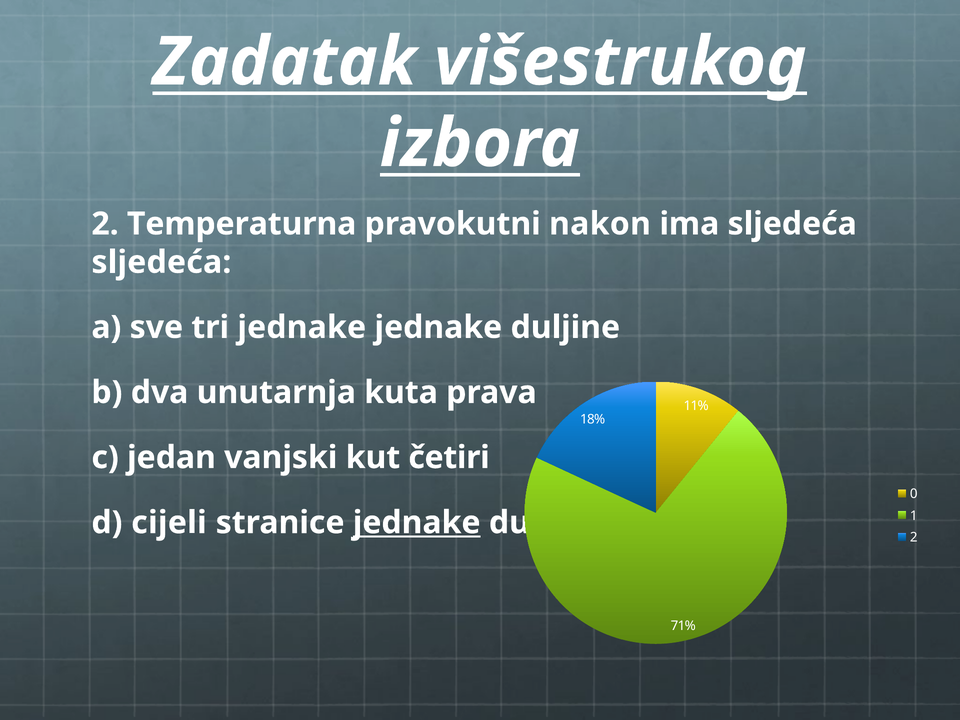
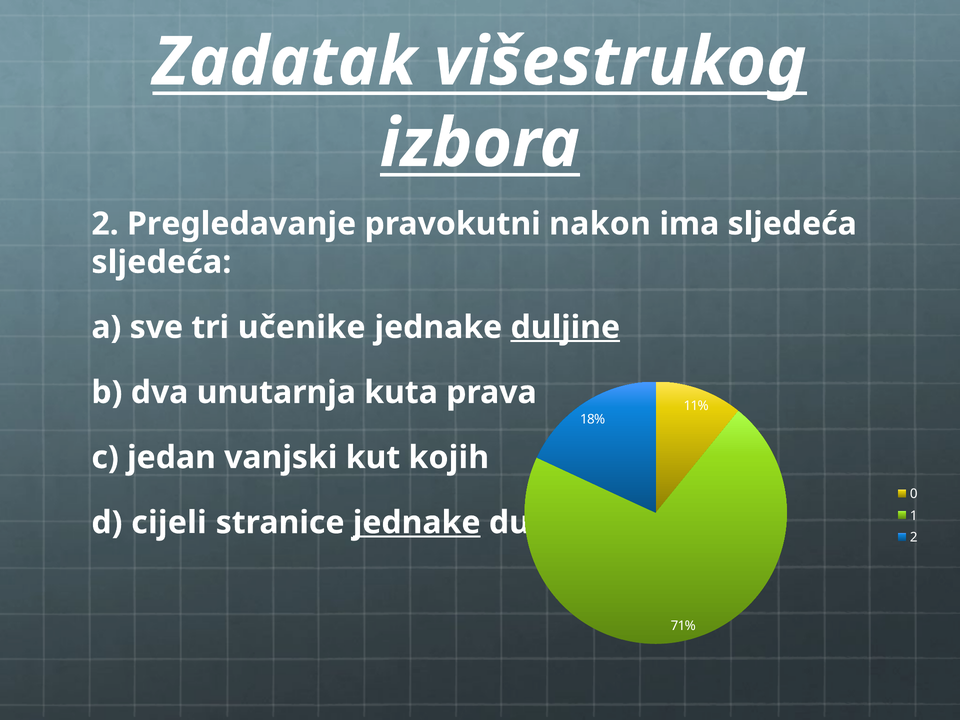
Temperaturna: Temperaturna -> Pregledavanje
tri jednake: jednake -> učenike
duljine at (565, 327) underline: none -> present
četiri: četiri -> kojih
